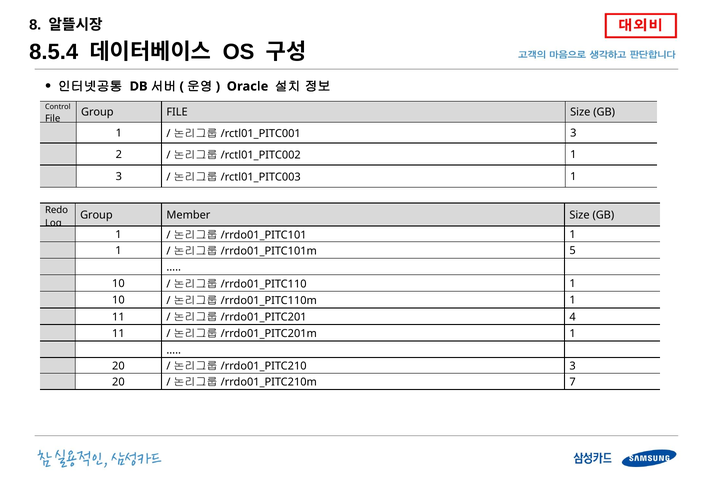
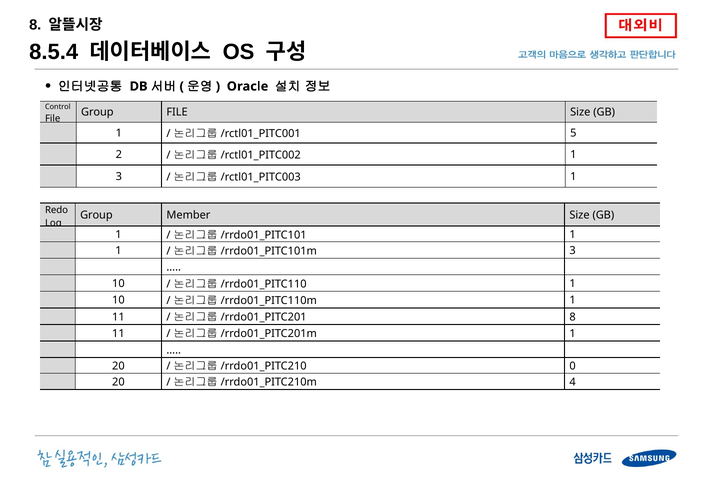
3 at (573, 133): 3 -> 5
5 at (573, 250): 5 -> 3
4 at (573, 317): 4 -> 8
3 at (573, 366): 3 -> 0
7: 7 -> 4
